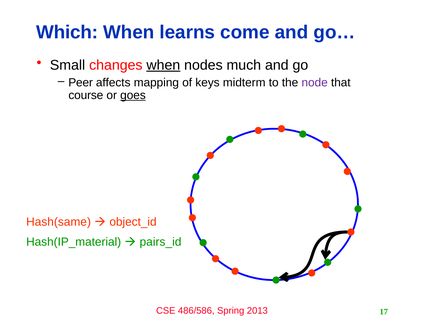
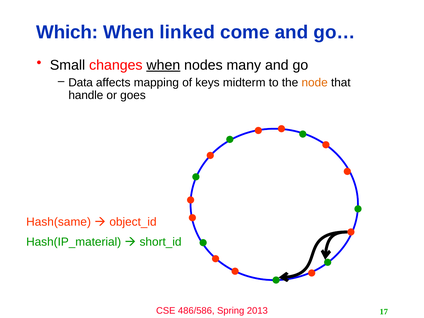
learns: learns -> linked
much: much -> many
Peer: Peer -> Data
node colour: purple -> orange
course: course -> handle
goes underline: present -> none
pairs_id: pairs_id -> short_id
